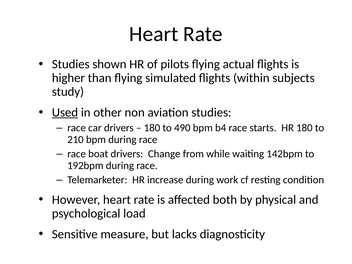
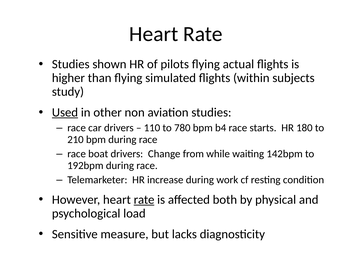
180 at (152, 128): 180 -> 110
490: 490 -> 780
rate at (144, 200) underline: none -> present
